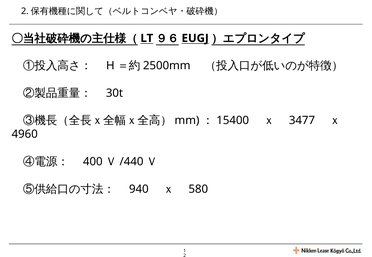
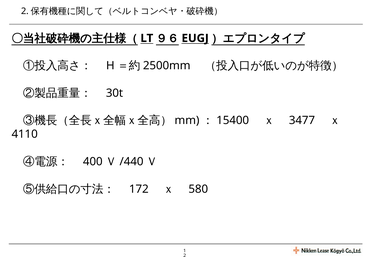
4960: 4960 -> 4110
940: 940 -> 172
